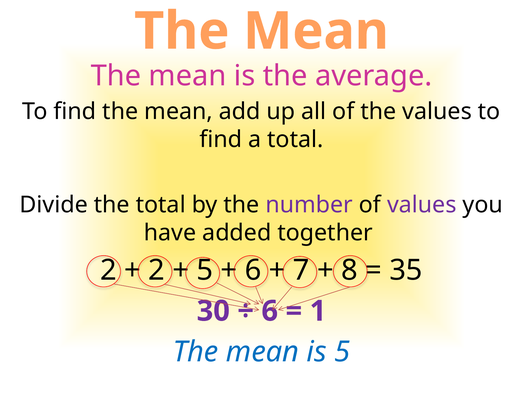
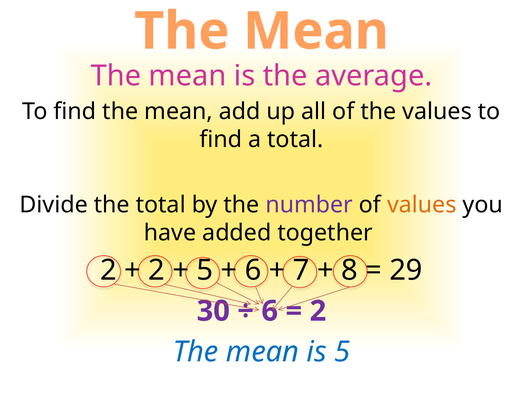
values at (422, 204) colour: purple -> orange
35: 35 -> 29
1 at (318, 310): 1 -> 2
